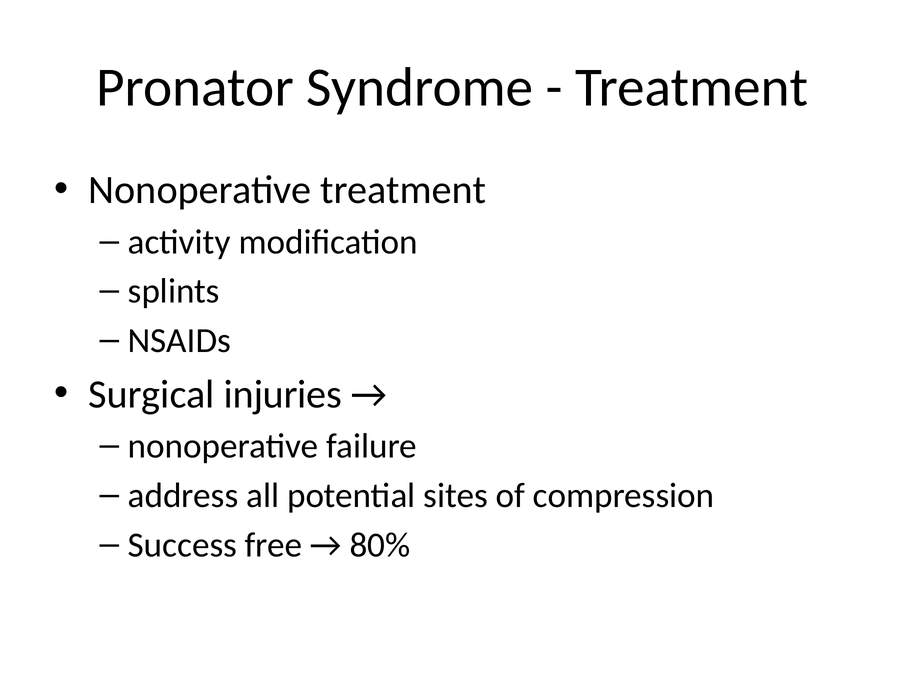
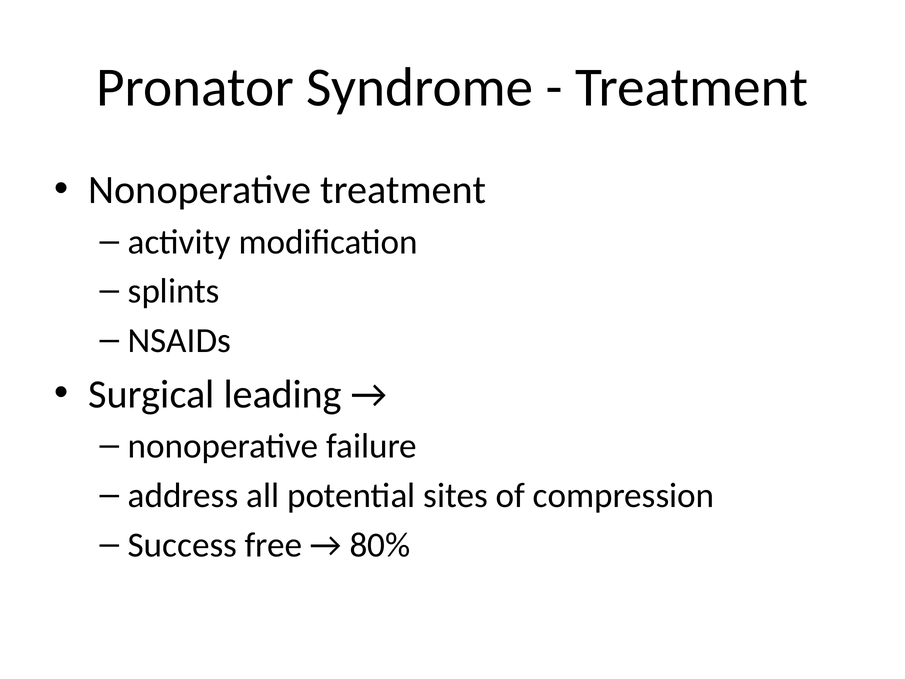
injuries: injuries -> leading
